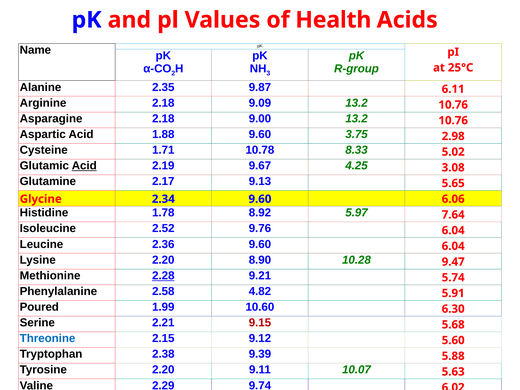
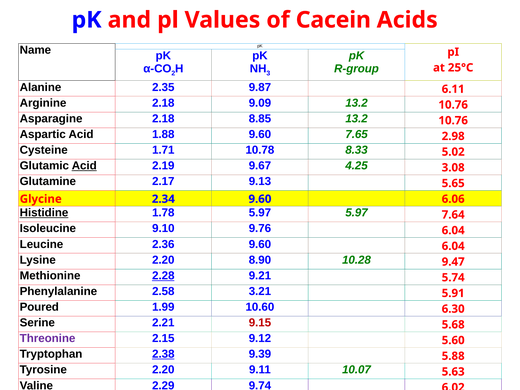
Health: Health -> Cacein
9.00: 9.00 -> 8.85
3.75: 3.75 -> 7.65
Histidine underline: none -> present
1.78 8.92: 8.92 -> 5.97
2.52: 2.52 -> 9.10
4.82: 4.82 -> 3.21
Threonine colour: blue -> purple
2.38 underline: none -> present
